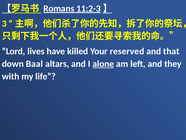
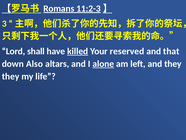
lives: lives -> shall
killed underline: none -> present
Baal: Baal -> Also
with at (11, 76): with -> they
